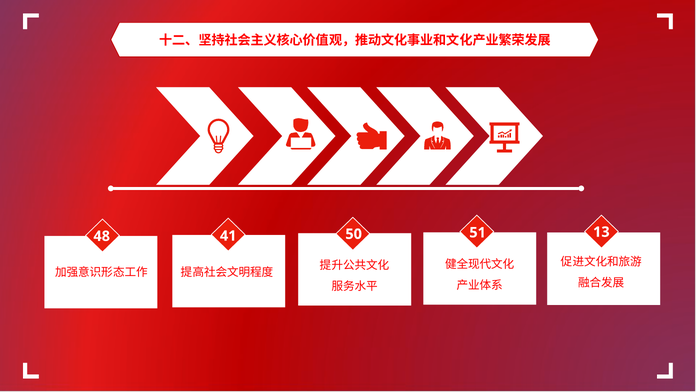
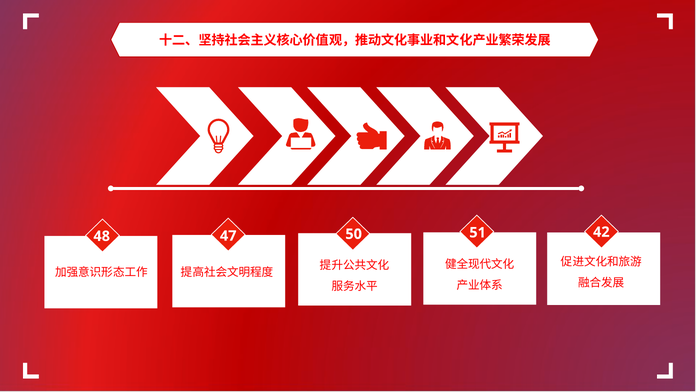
41: 41 -> 47
13: 13 -> 42
